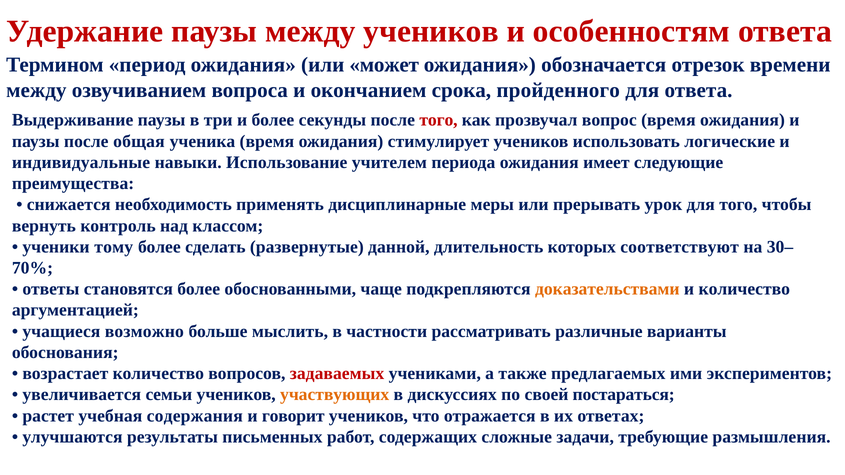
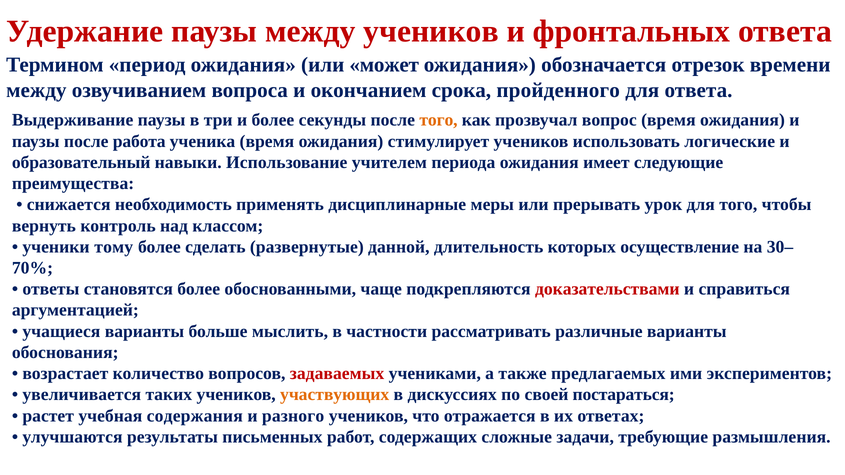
особенностям: особенностям -> фронтальных
того at (439, 120) colour: red -> orange
общая: общая -> работа
индивидуальные: индивидуальные -> образовательный
соответствуют: соответствуют -> осуществление
доказательствами colour: orange -> red
и количество: количество -> справиться
учащиеся возможно: возможно -> варианты
семьи: семьи -> таких
говорит: говорит -> разного
